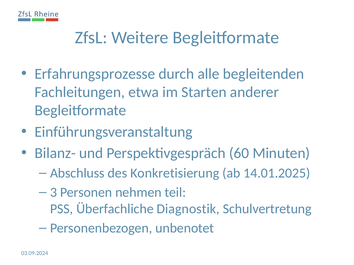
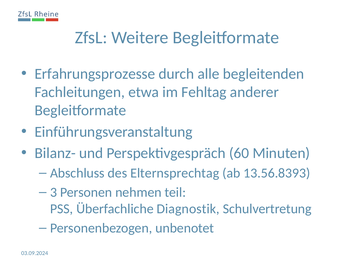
Starten: Starten -> Fehltag
Konkretisierung: Konkretisierung -> Elternsprechtag
14.01.2025: 14.01.2025 -> 13.56.8393
